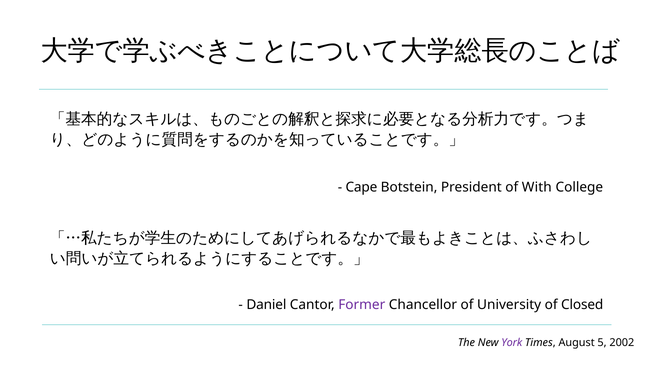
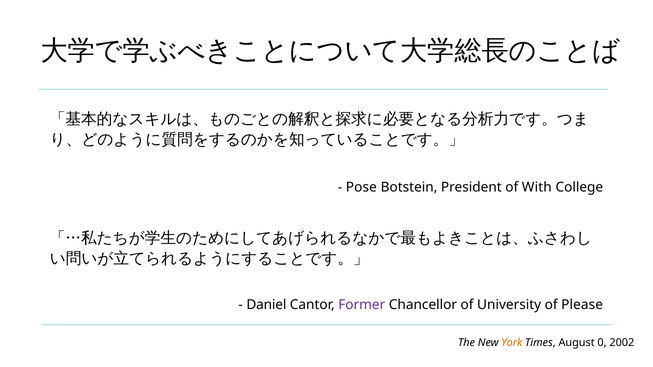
Cape: Cape -> Pose
Closed: Closed -> Please
York colour: purple -> orange
5: 5 -> 0
